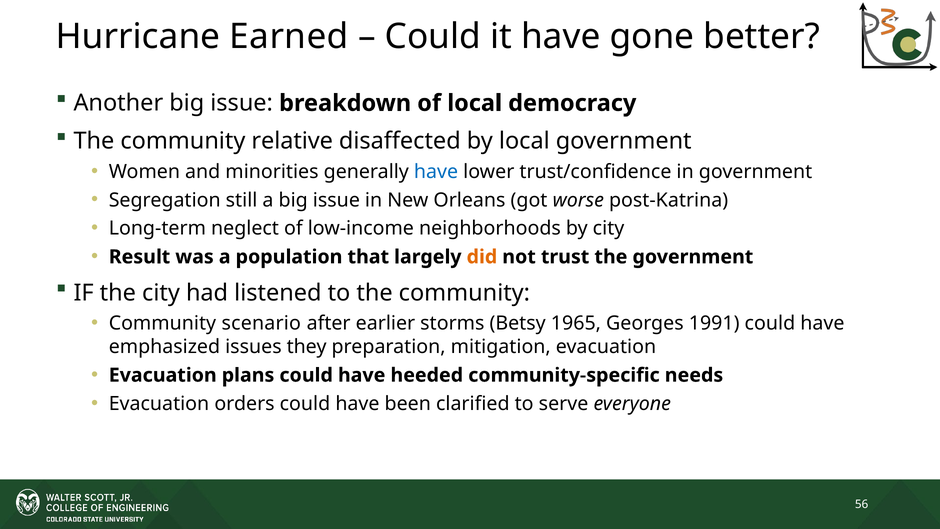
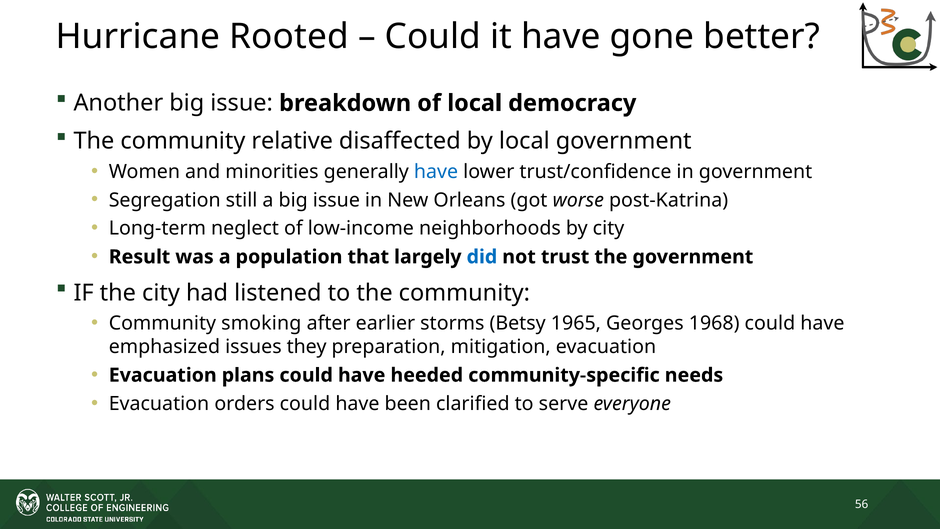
Earned: Earned -> Rooted
did colour: orange -> blue
scenario: scenario -> smoking
1991: 1991 -> 1968
